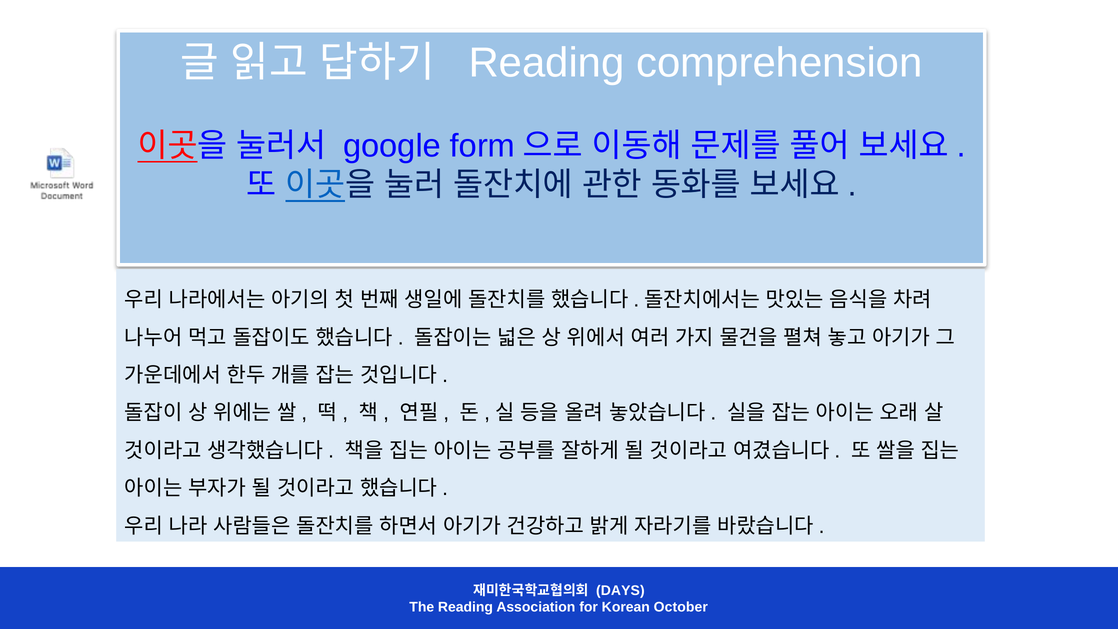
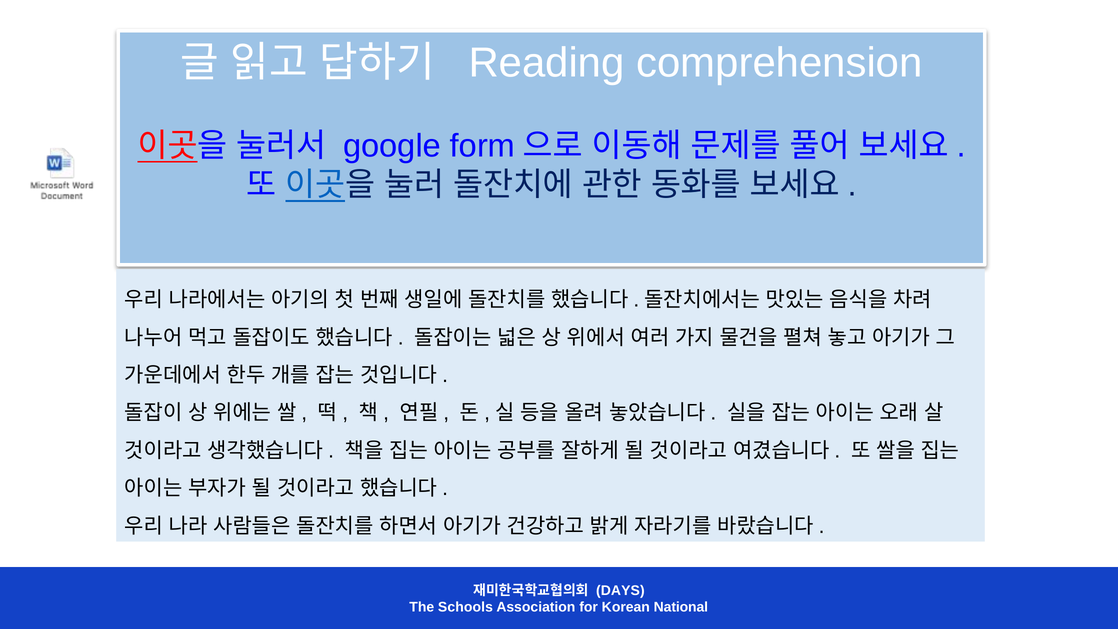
The Reading: Reading -> Schools
October: October -> National
